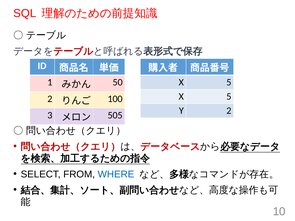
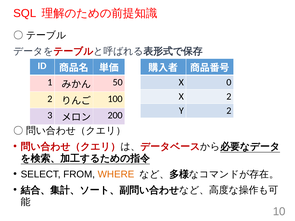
5 at (229, 82): 5 -> 0
5 at (229, 97): 5 -> 2
505: 505 -> 200
WHERE colour: blue -> orange
